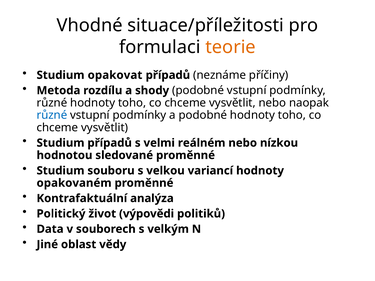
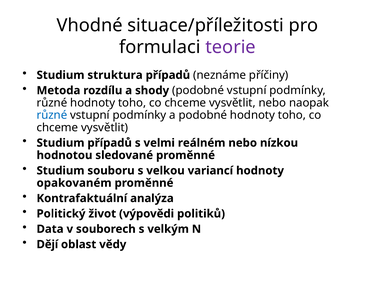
teorie colour: orange -> purple
opakovat: opakovat -> struktura
Jiné: Jiné -> Dějí
